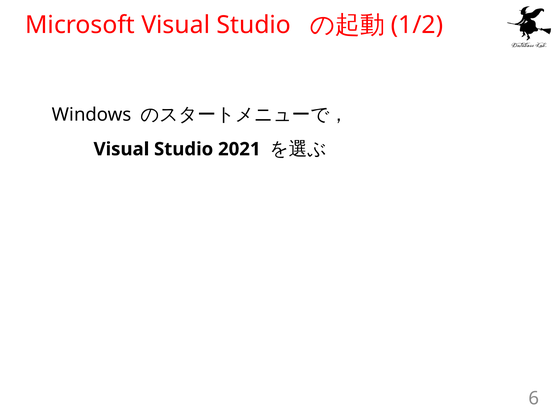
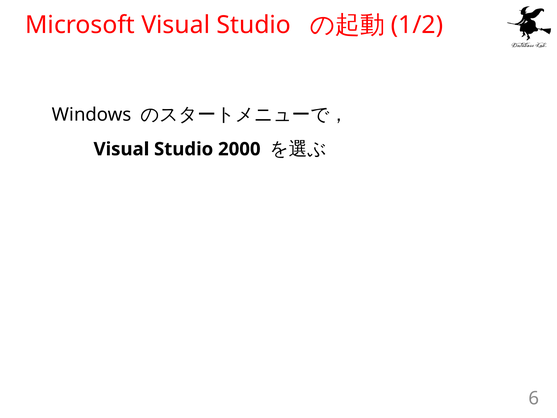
2021: 2021 -> 2000
